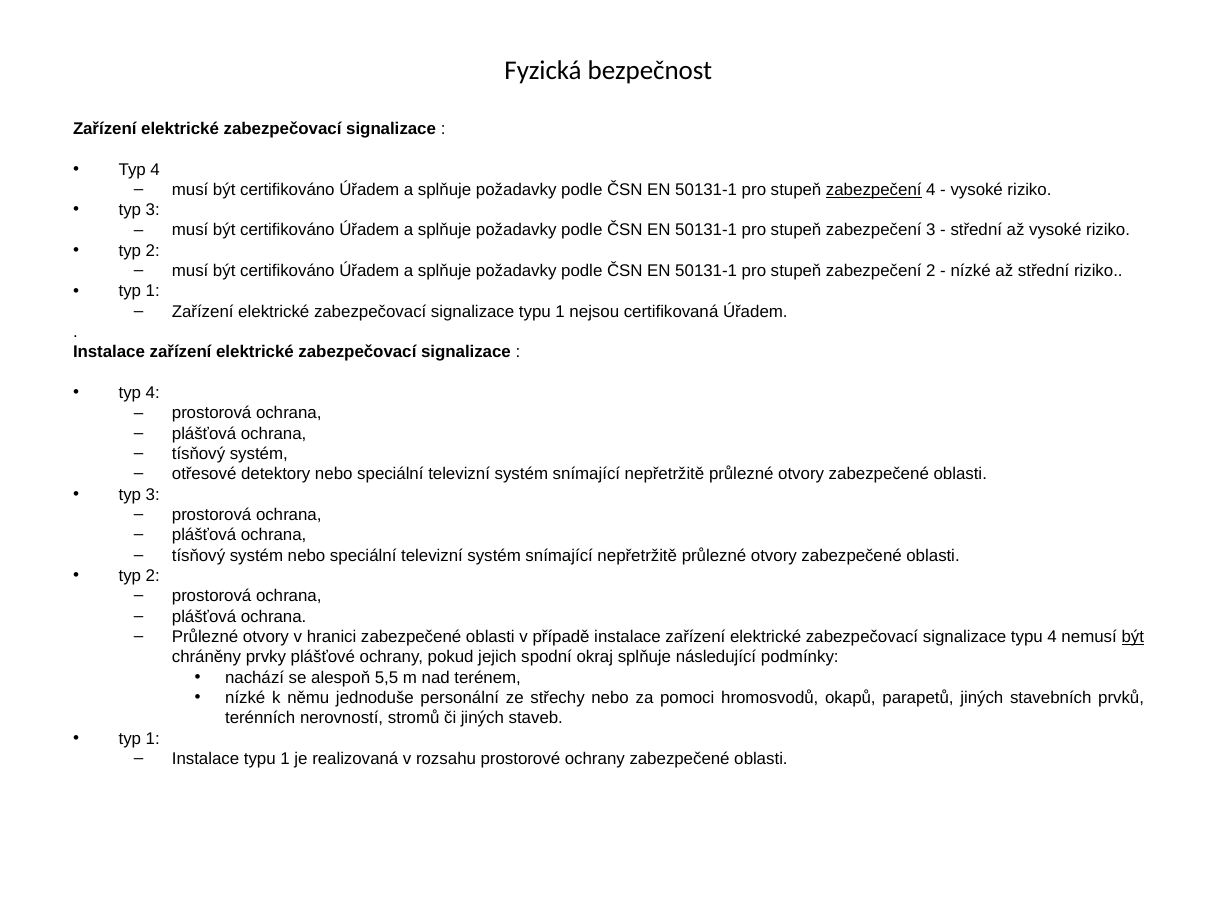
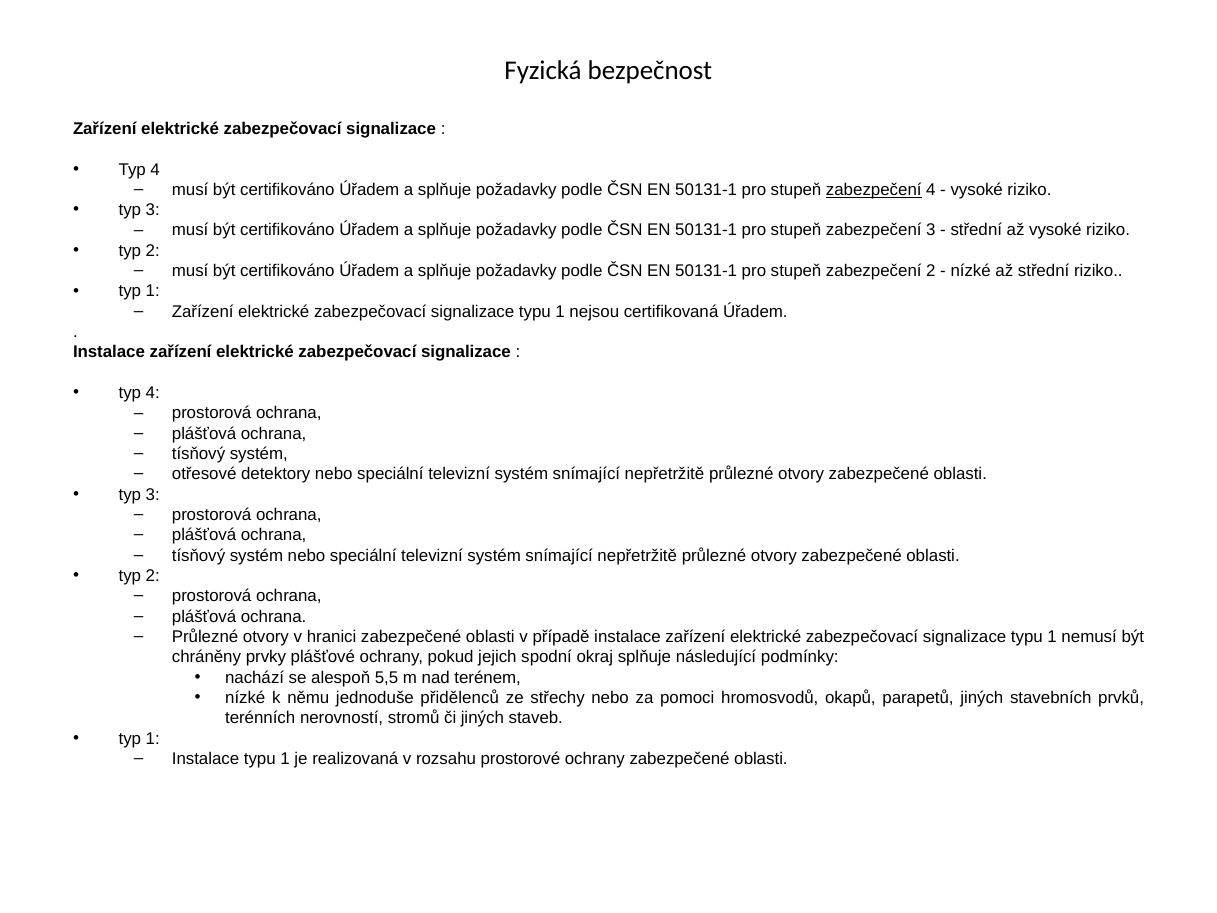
4 at (1052, 637): 4 -> 1
být at (1133, 637) underline: present -> none
personální: personální -> přidělenců
